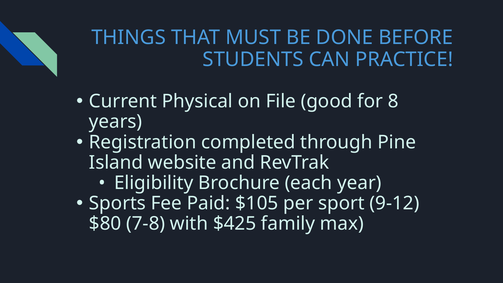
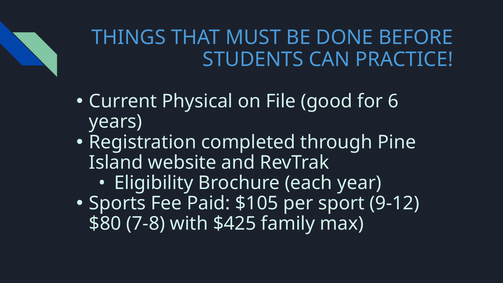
8: 8 -> 6
